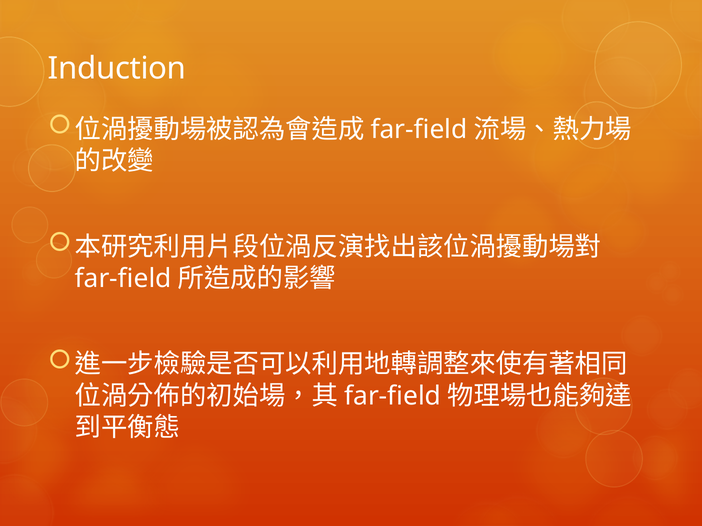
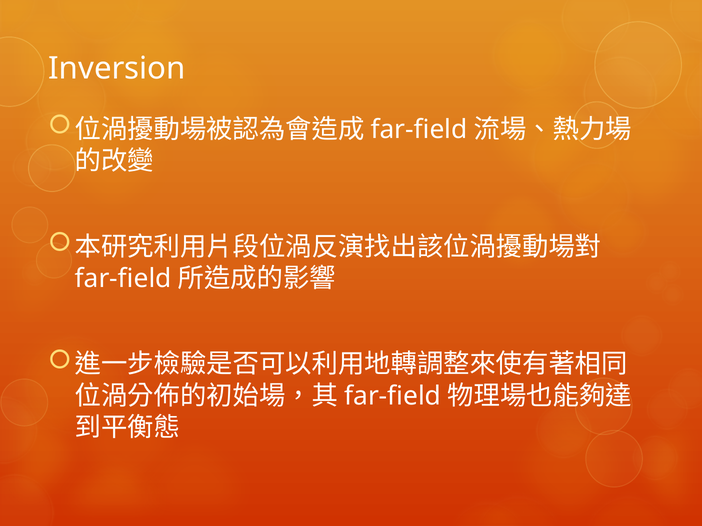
Induction: Induction -> Inversion
